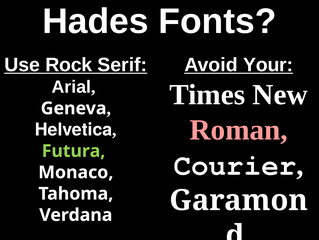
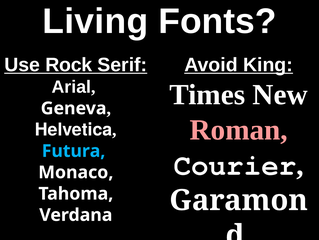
Hades: Hades -> Living
Your: Your -> King
Futura colour: light green -> light blue
